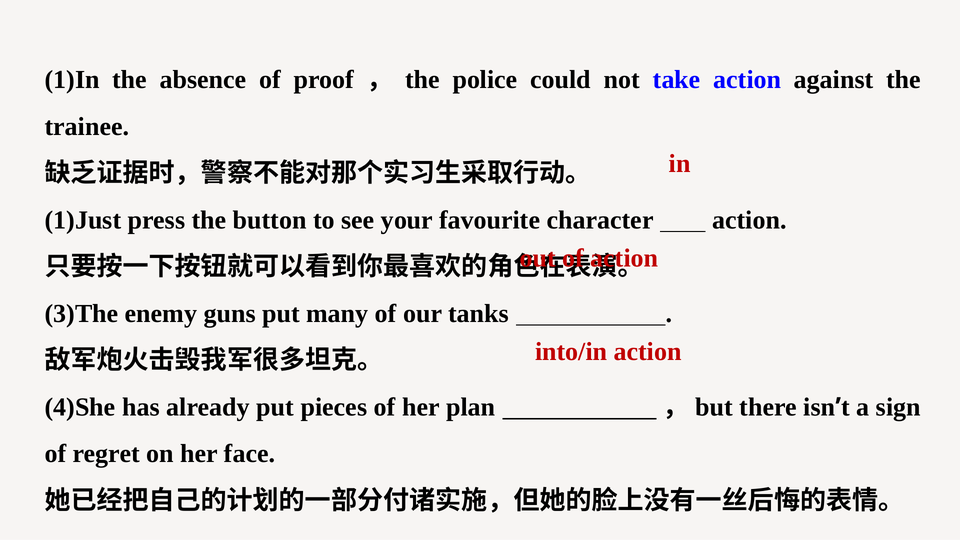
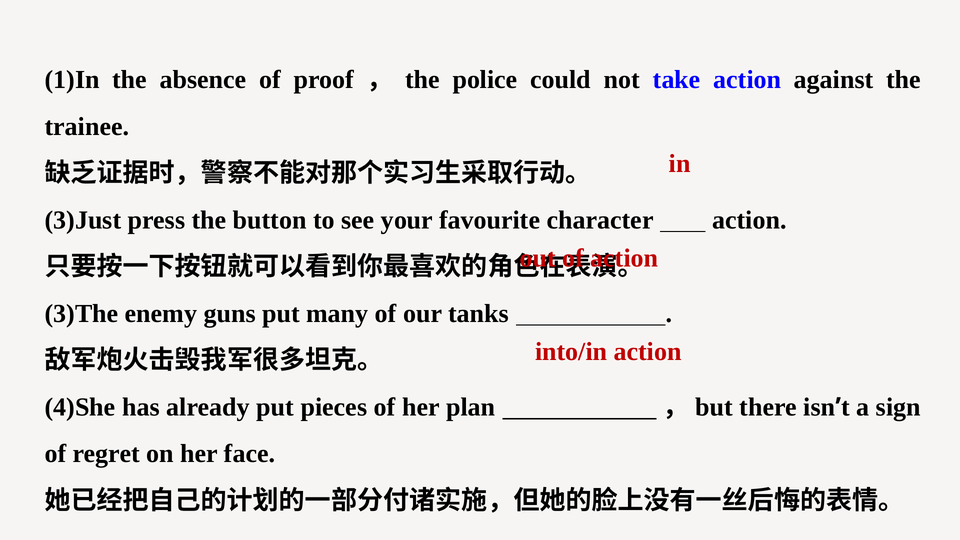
1)Just: 1)Just -> 3)Just
